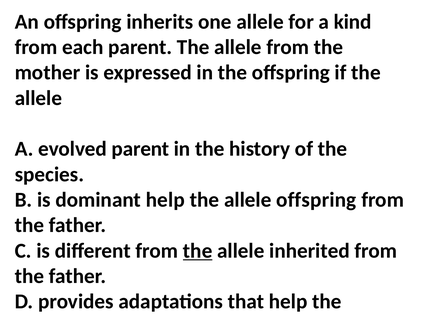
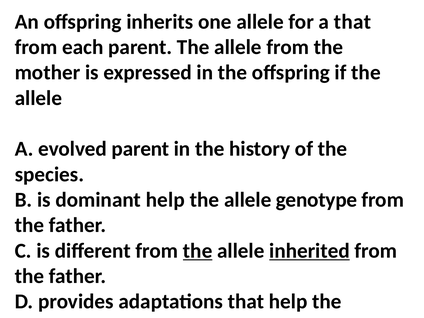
a kind: kind -> that
allele offspring: offspring -> genotype
inherited underline: none -> present
